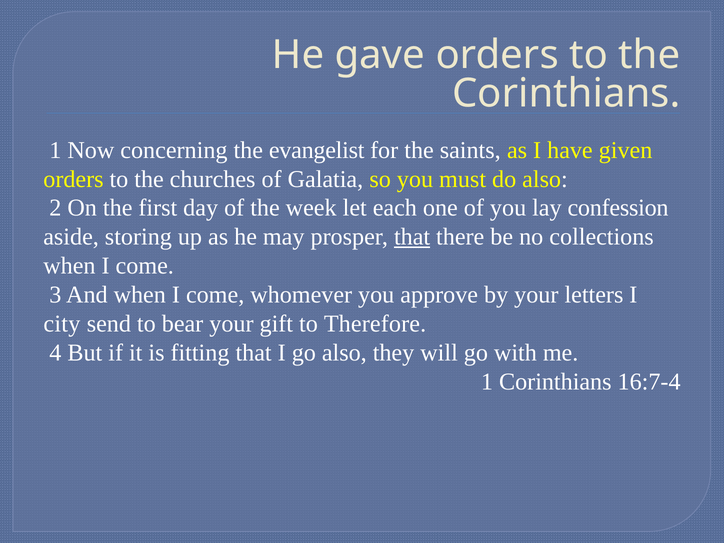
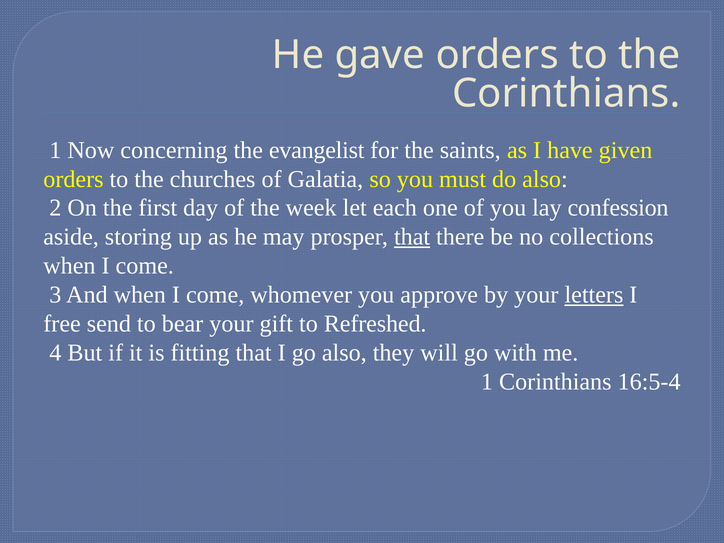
letters underline: none -> present
city: city -> free
Therefore: Therefore -> Refreshed
16:7-4: 16:7-4 -> 16:5-4
